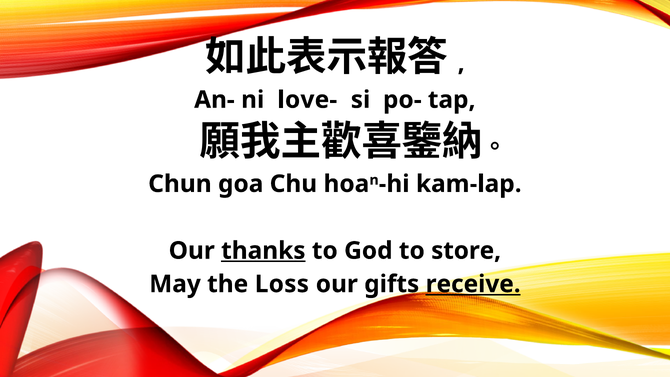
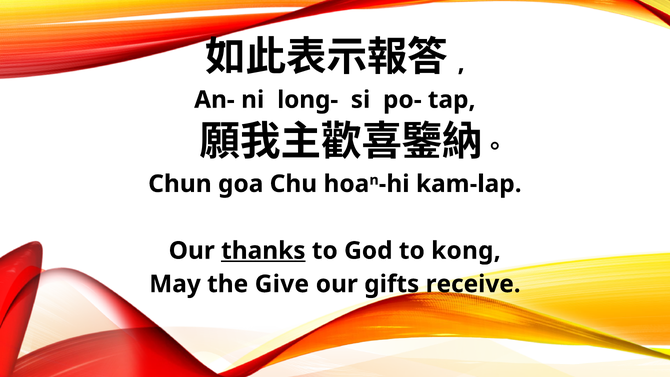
love-: love- -> long-
store: store -> kong
Loss: Loss -> Give
receive underline: present -> none
